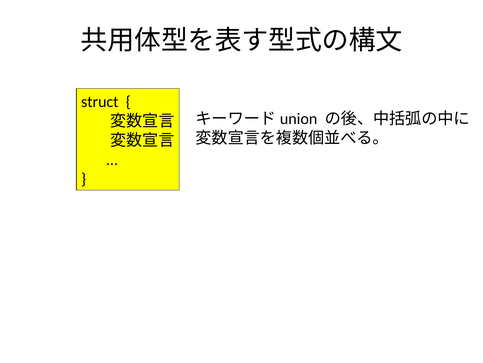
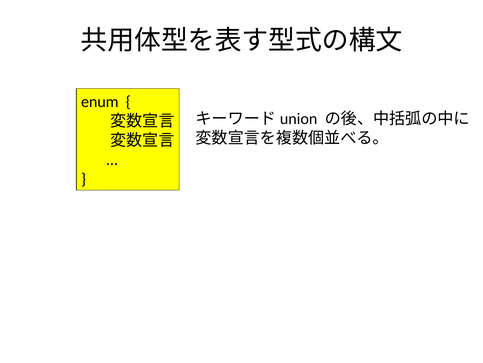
struct: struct -> enum
